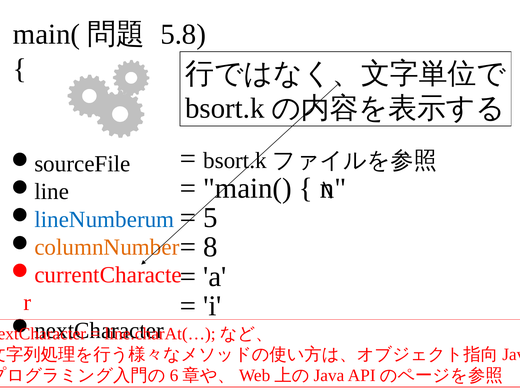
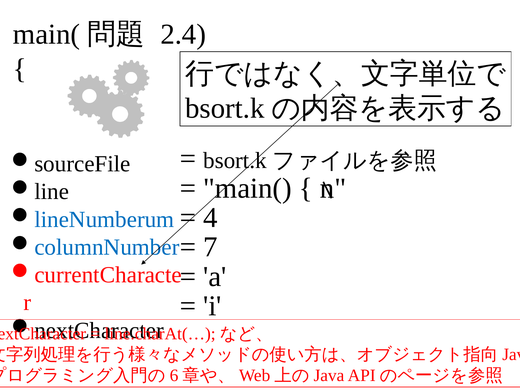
5.8: 5.8 -> 2.4
5: 5 -> 4
8: 8 -> 7
columnNumber colour: orange -> blue
